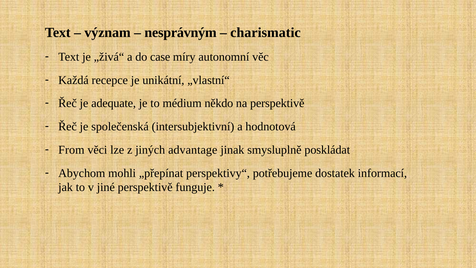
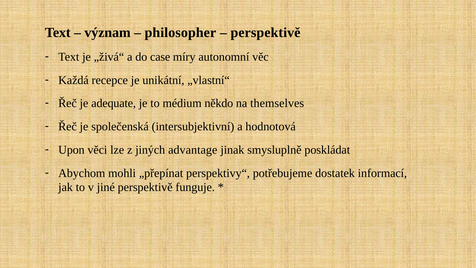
nesprávným: nesprávným -> philosopher
charismatic at (266, 33): charismatic -> perspektivě
na perspektivě: perspektivě -> themselves
From: From -> Upon
